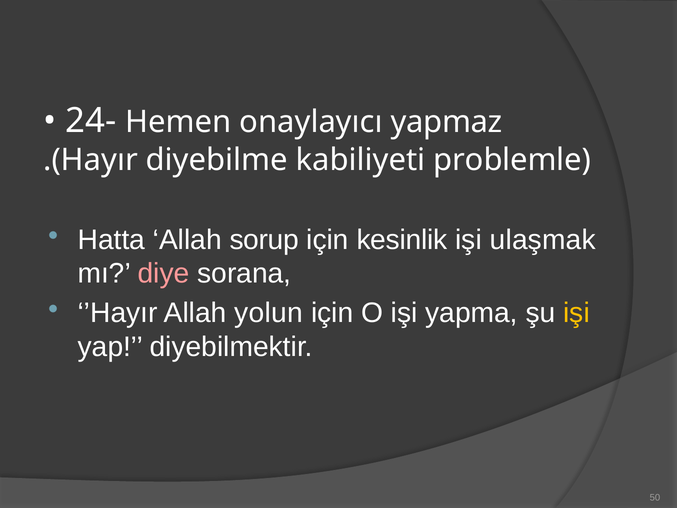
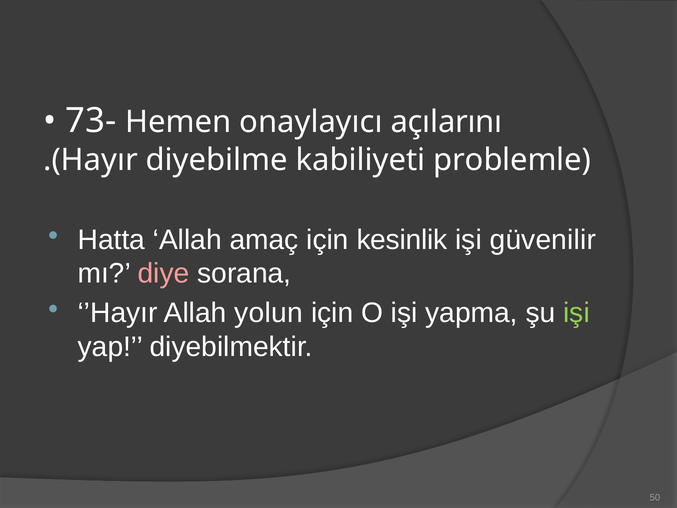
24-: 24- -> 73-
yapmaz: yapmaz -> açılarını
sorup: sorup -> amaç
ulaşmak: ulaşmak -> güvenilir
işi at (576, 313) colour: yellow -> light green
